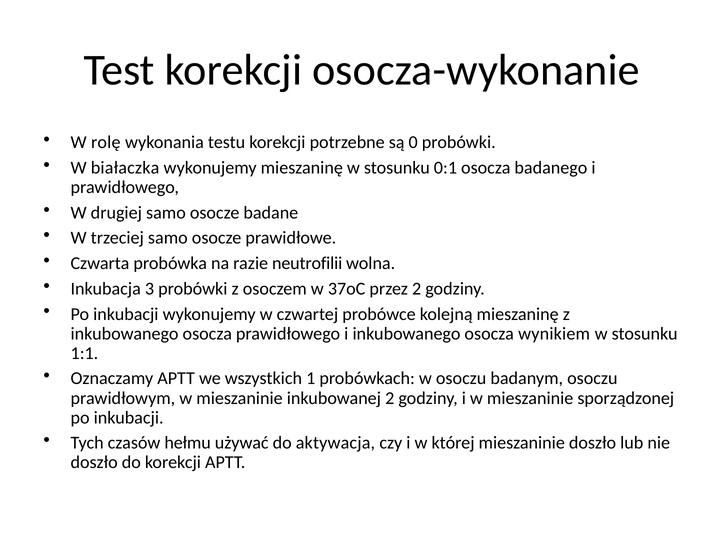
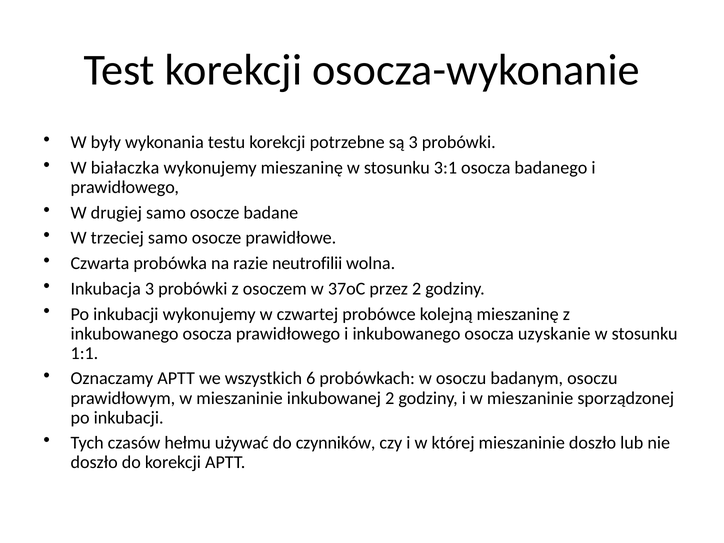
rolę: rolę -> były
są 0: 0 -> 3
0:1: 0:1 -> 3:1
wynikiem: wynikiem -> uzyskanie
1: 1 -> 6
aktywacja: aktywacja -> czynników
